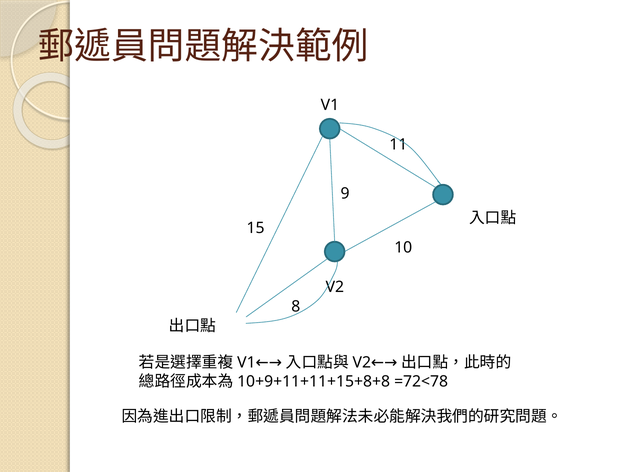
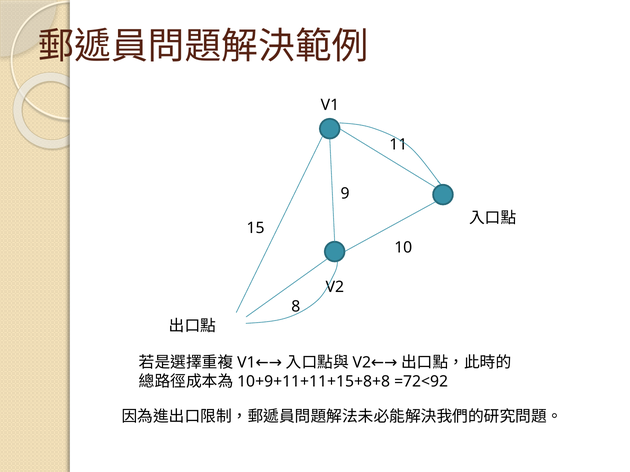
=72<78: =72<78 -> =72<92
